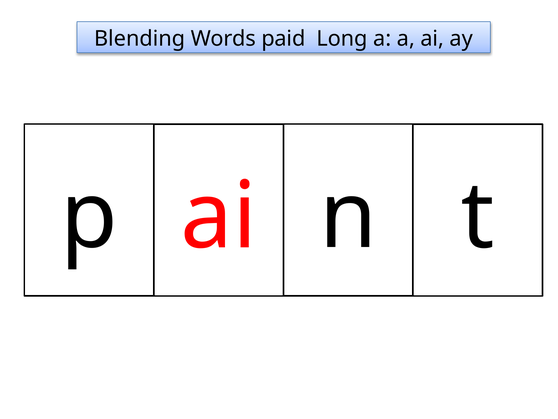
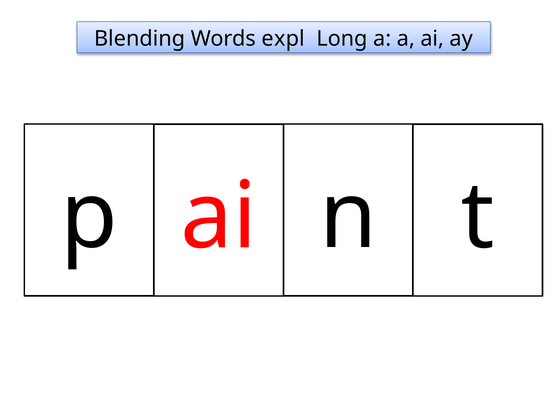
paid: paid -> expl
